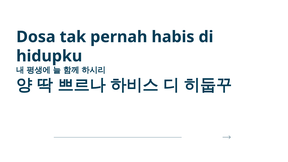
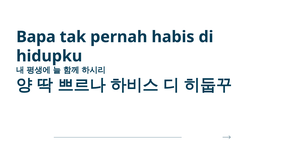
Dosa: Dosa -> Bapa
